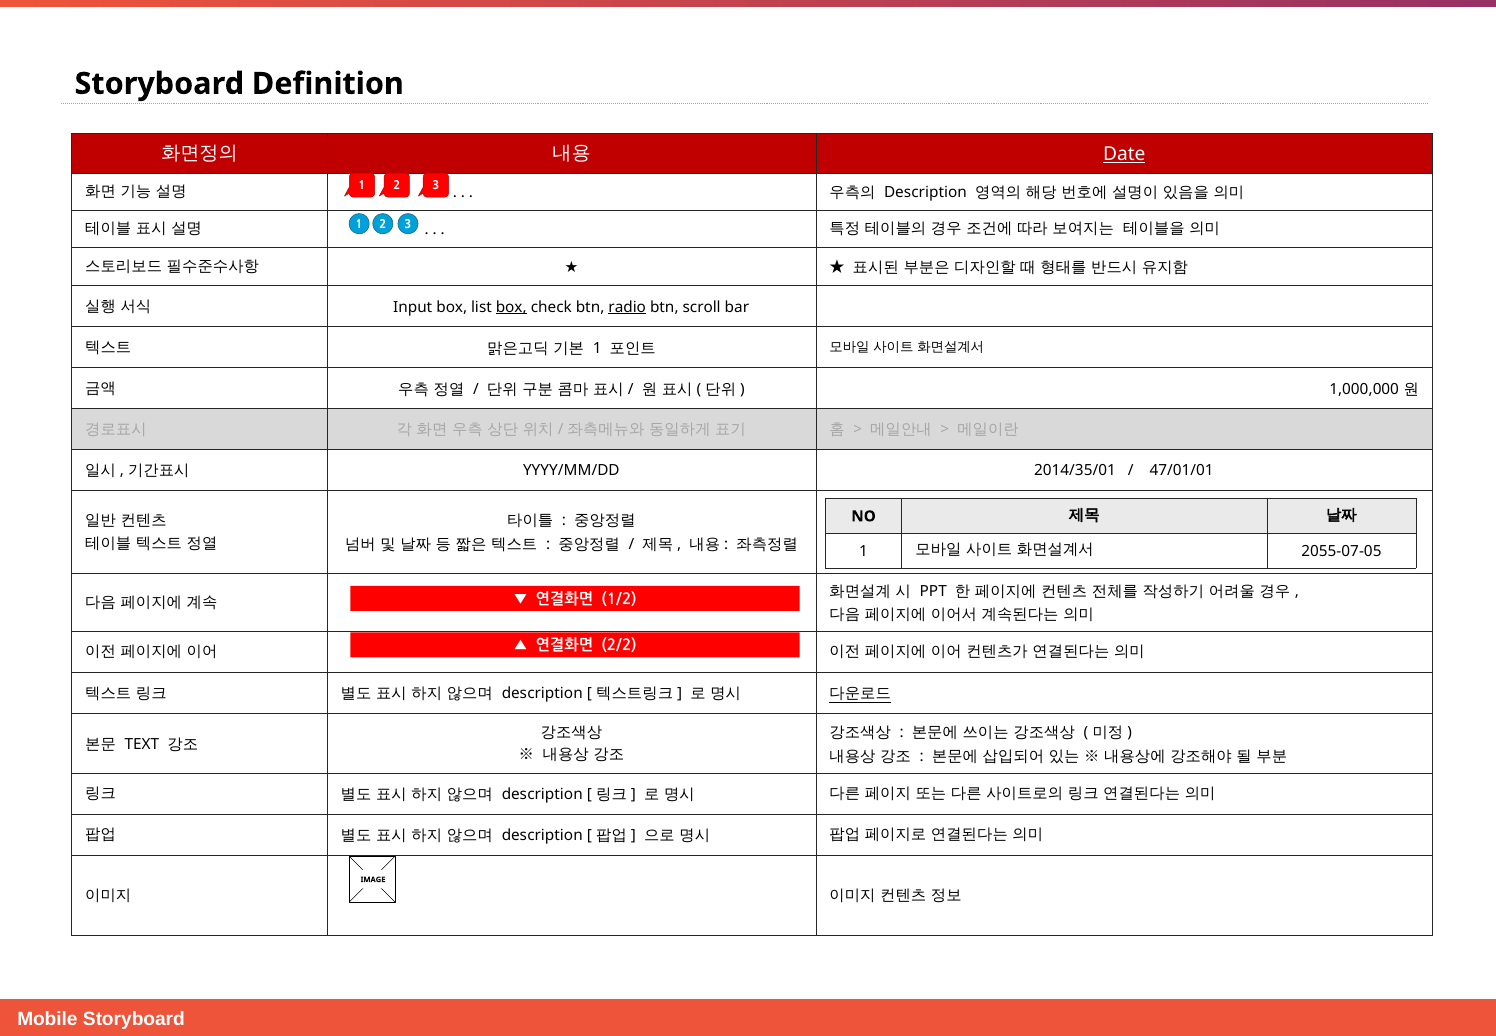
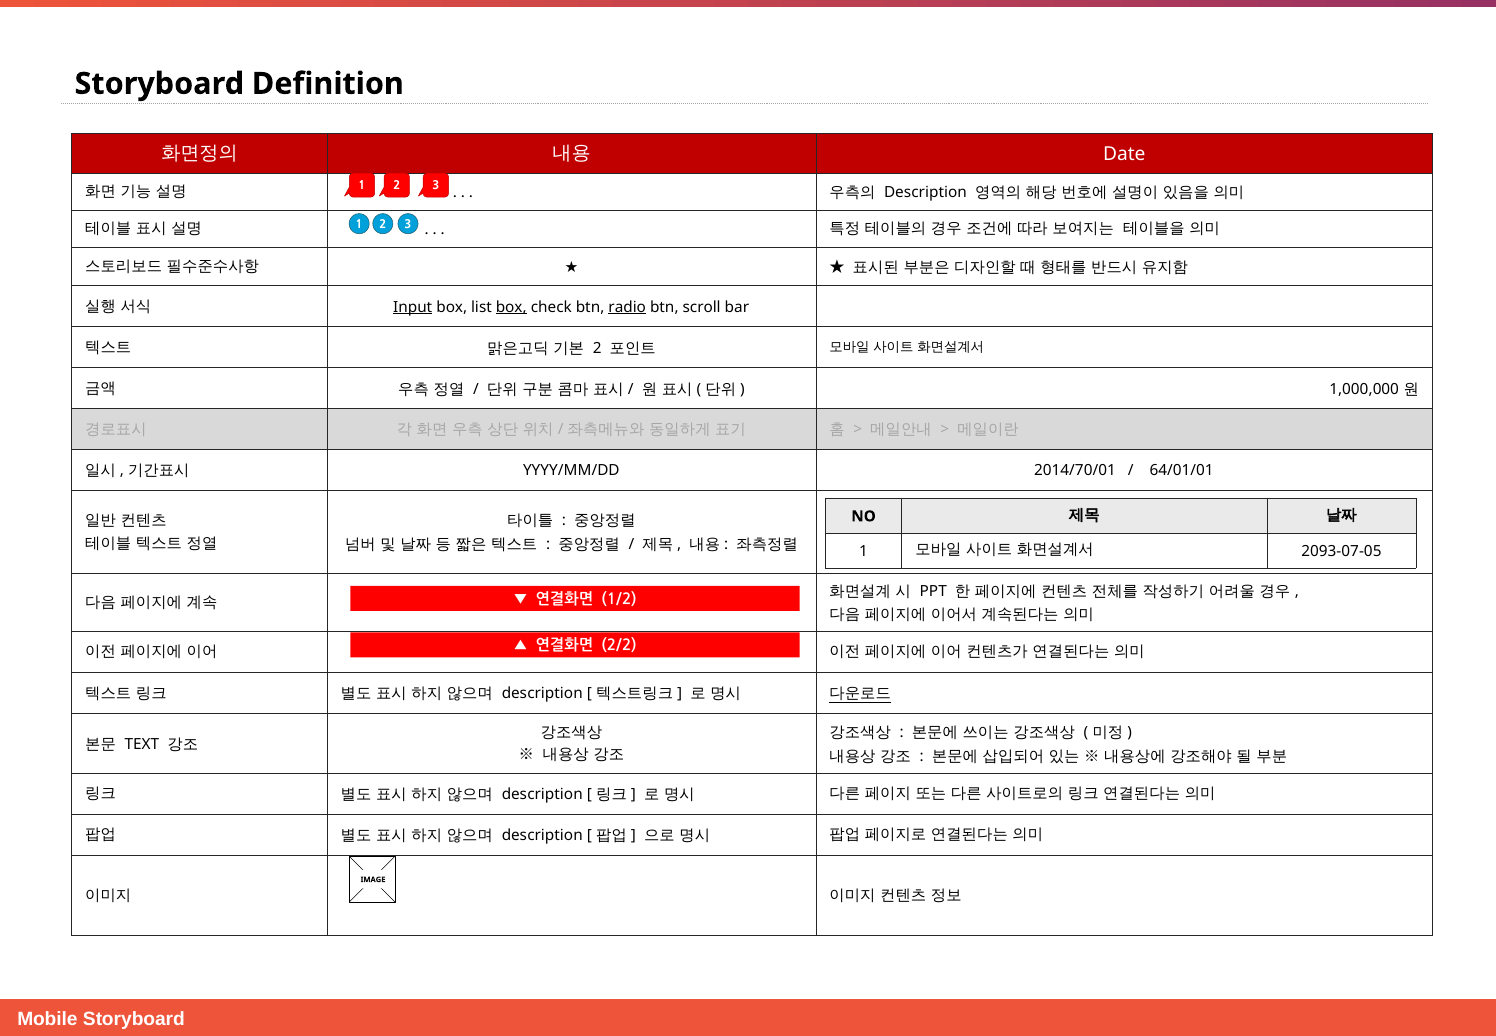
Date underline: present -> none
Input underline: none -> present
1 at (597, 348): 1 -> 2
2014/35/01: 2014/35/01 -> 2014/70/01
47/01/01: 47/01/01 -> 64/01/01
2055-07-05: 2055-07-05 -> 2093-07-05
